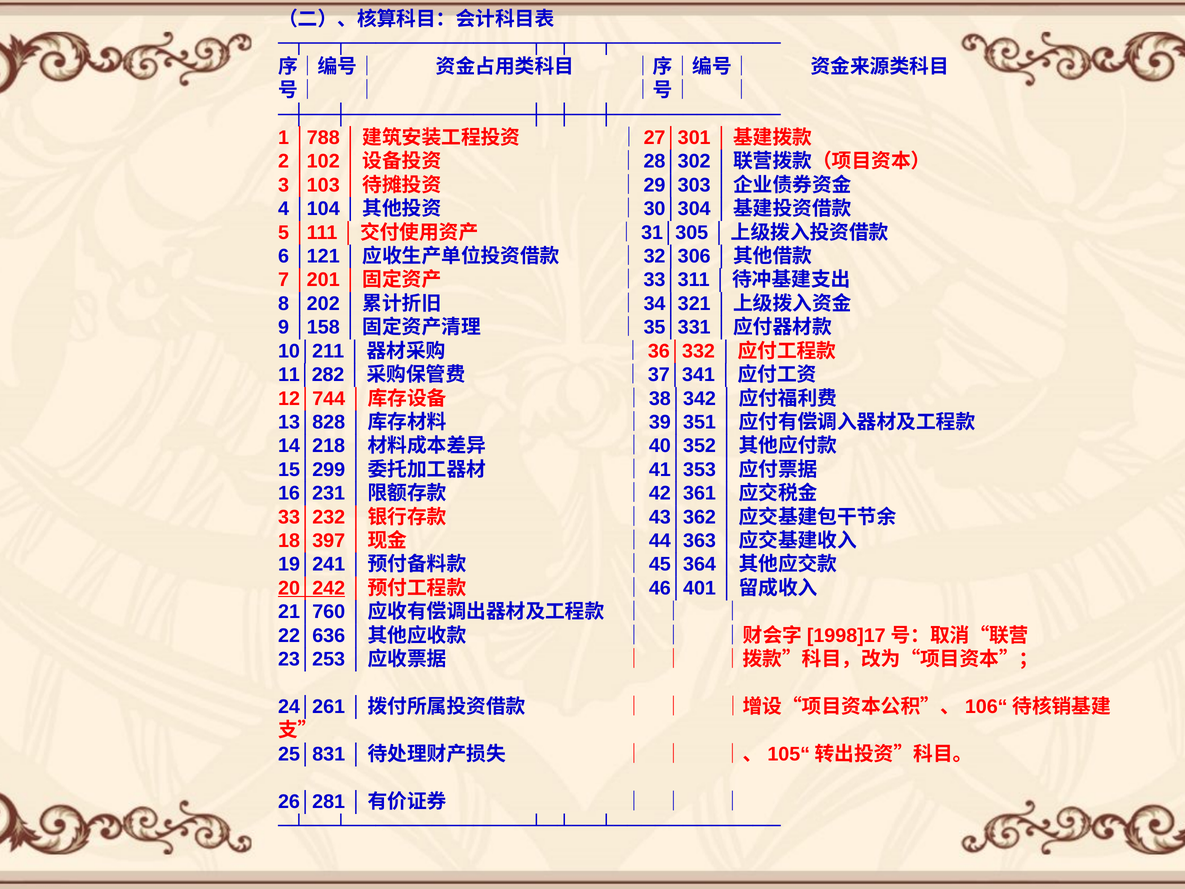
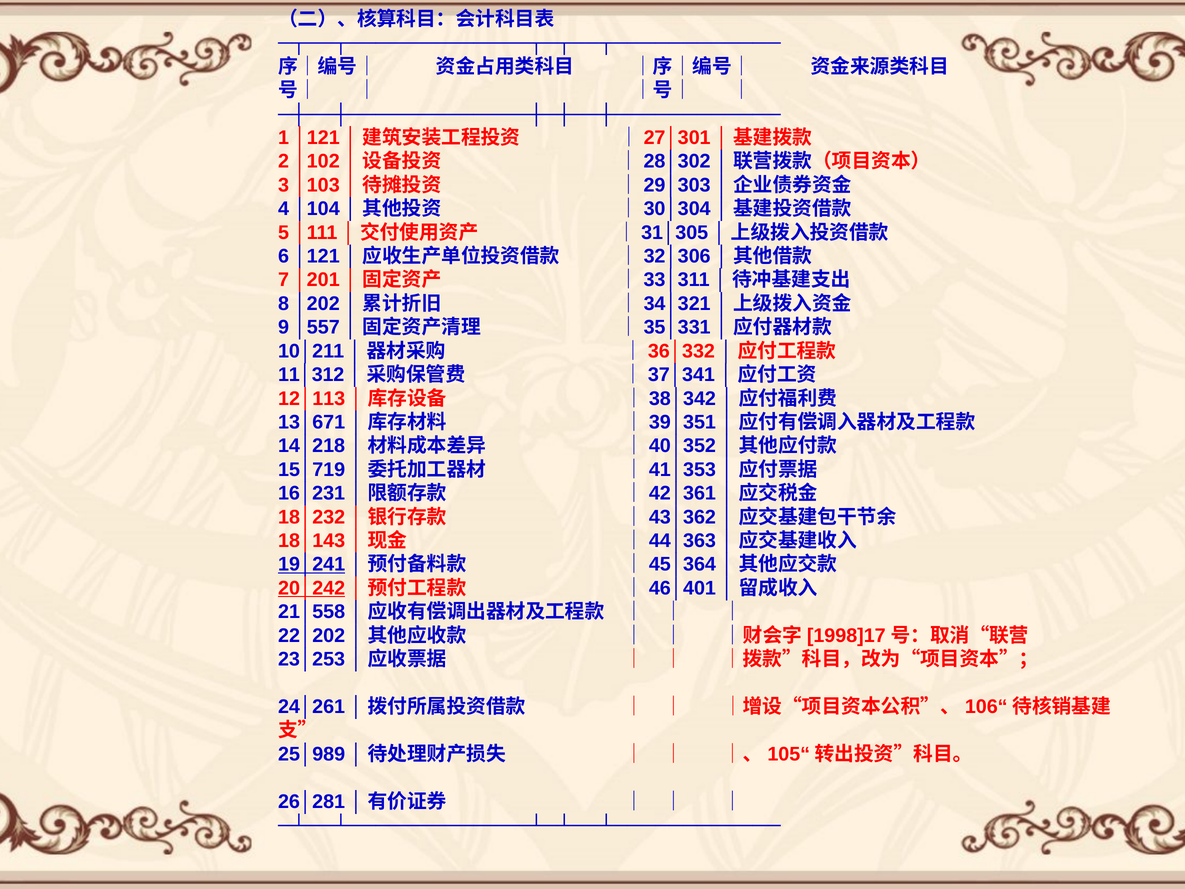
1 │788: │788 -> │121
│158: │158 -> │557
11│282: 11│282 -> 11│312
12│744: 12│744 -> 12│113
13│828: 13│828 -> 13│671
15│299: 15│299 -> 15│719
33│232: 33│232 -> 18│232
18│397: 18│397 -> 18│143
19│241 underline: none -> present
21│760: 21│760 -> 21│558
22│636: 22│636 -> 22│202
25│831: 25│831 -> 25│989
